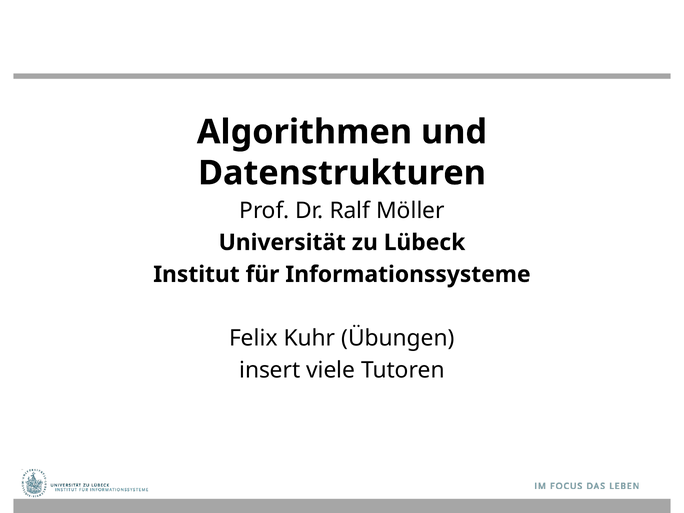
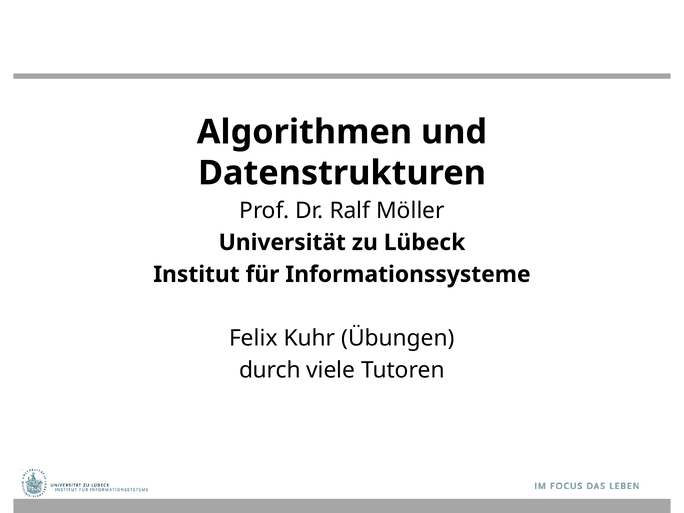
insert: insert -> durch
